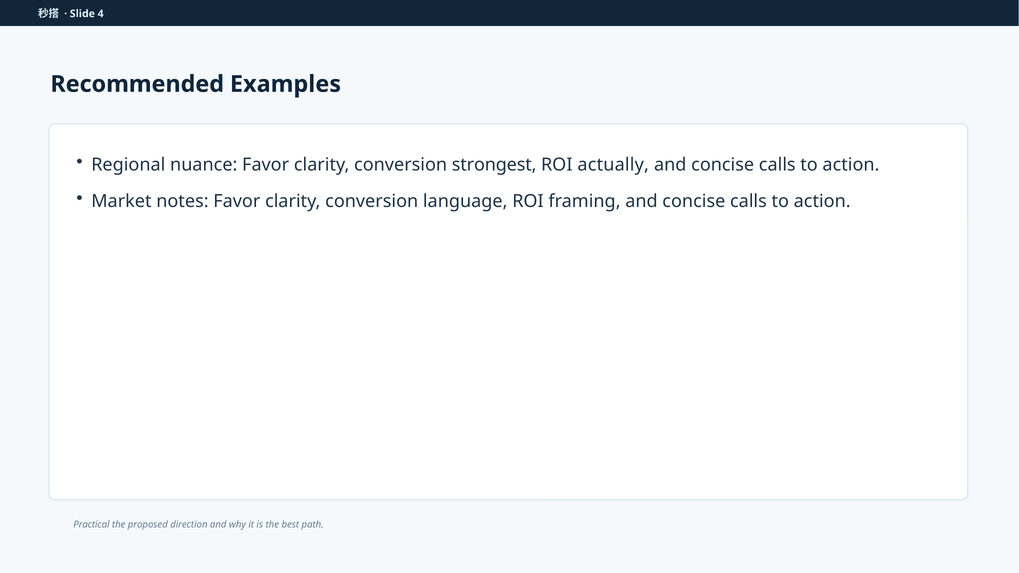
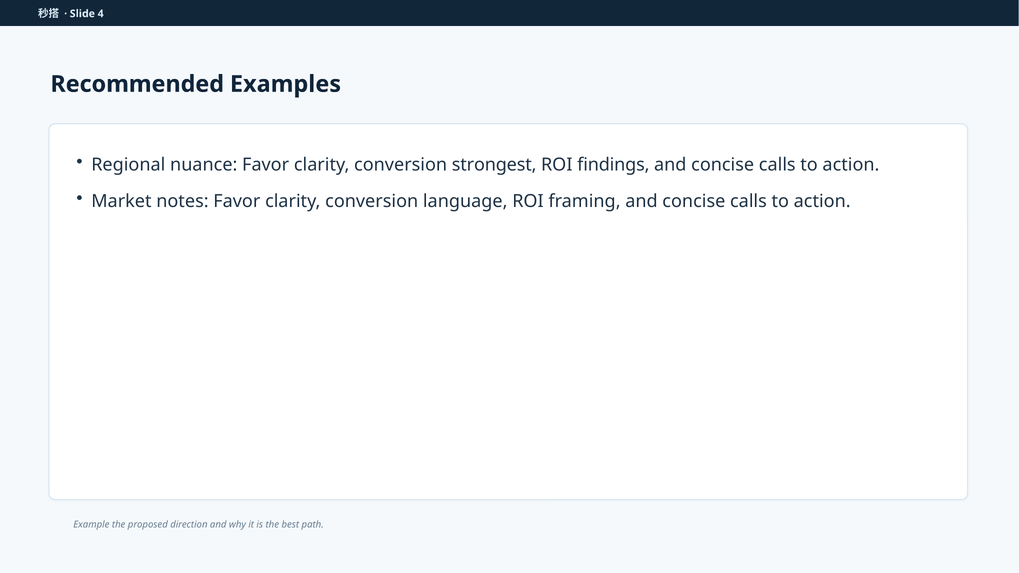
actually: actually -> findings
Practical: Practical -> Example
